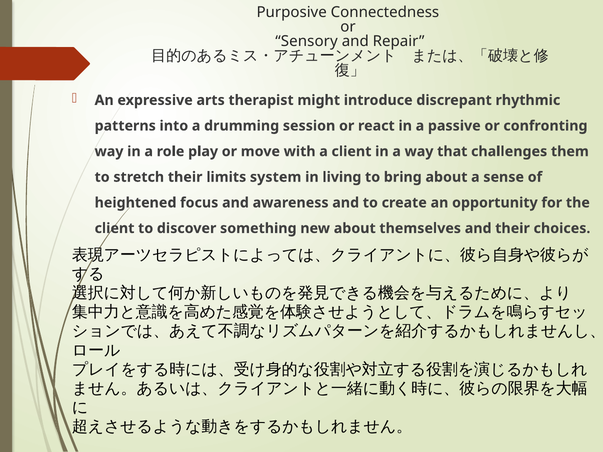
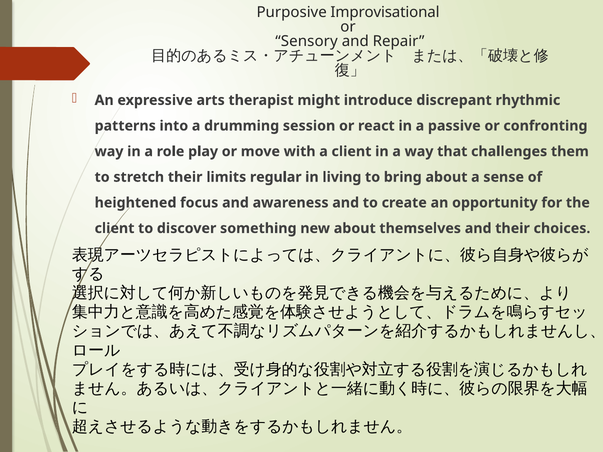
Connectedness: Connectedness -> Improvisational
system: system -> regular
